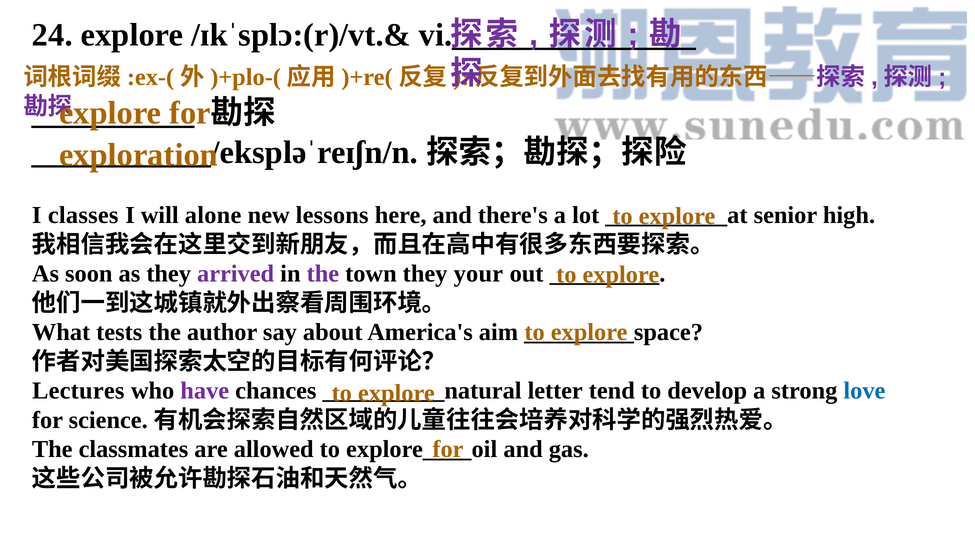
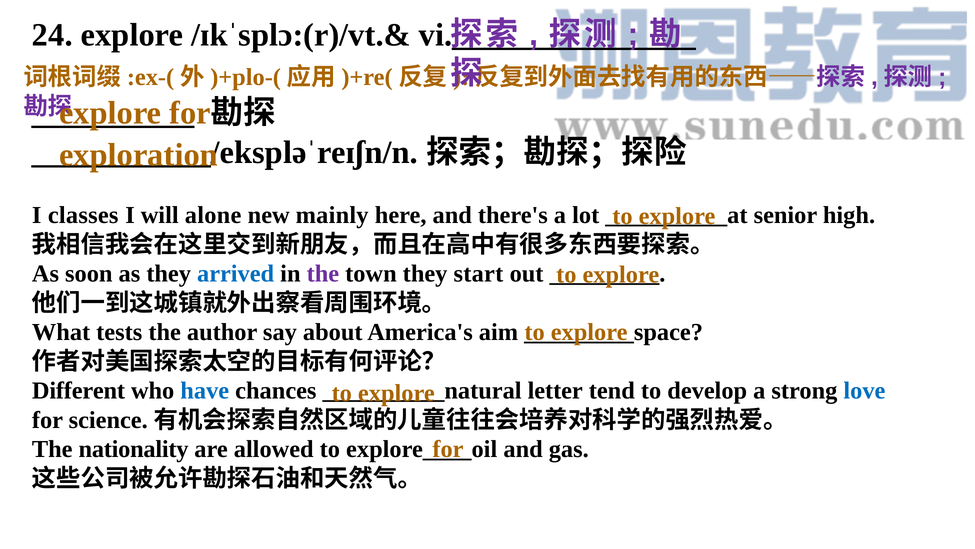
lessons: lessons -> mainly
arrived colour: purple -> blue
your: your -> start
Lectures: Lectures -> Different
have colour: purple -> blue
classmates: classmates -> nationality
